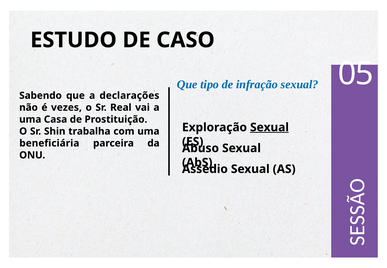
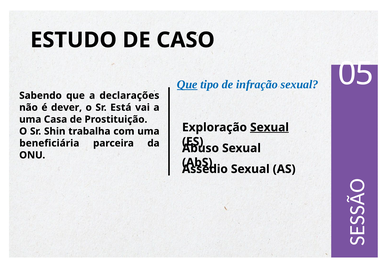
Que at (187, 85) underline: none -> present
vezes: vezes -> dever
Real: Real -> Está
